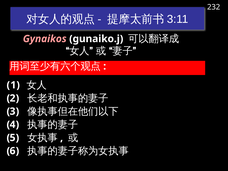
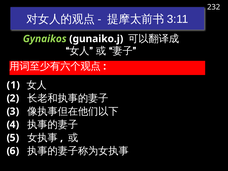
Gynaikos colour: pink -> light green
